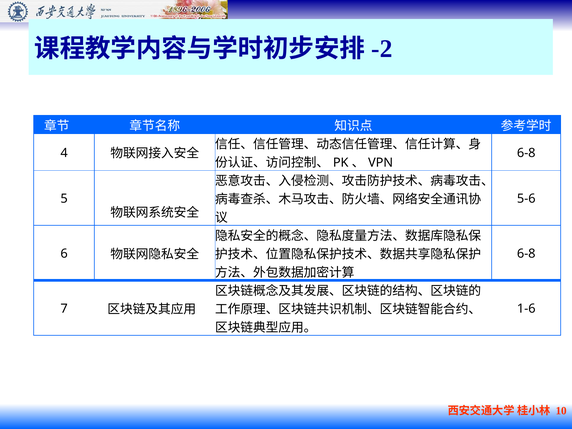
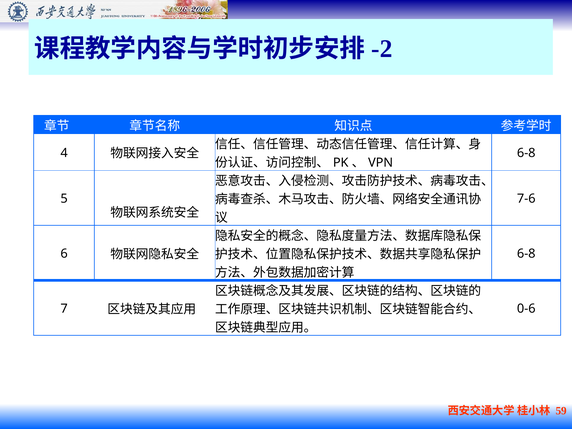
5-6: 5-6 -> 7-6
1-6: 1-6 -> 0-6
10: 10 -> 59
